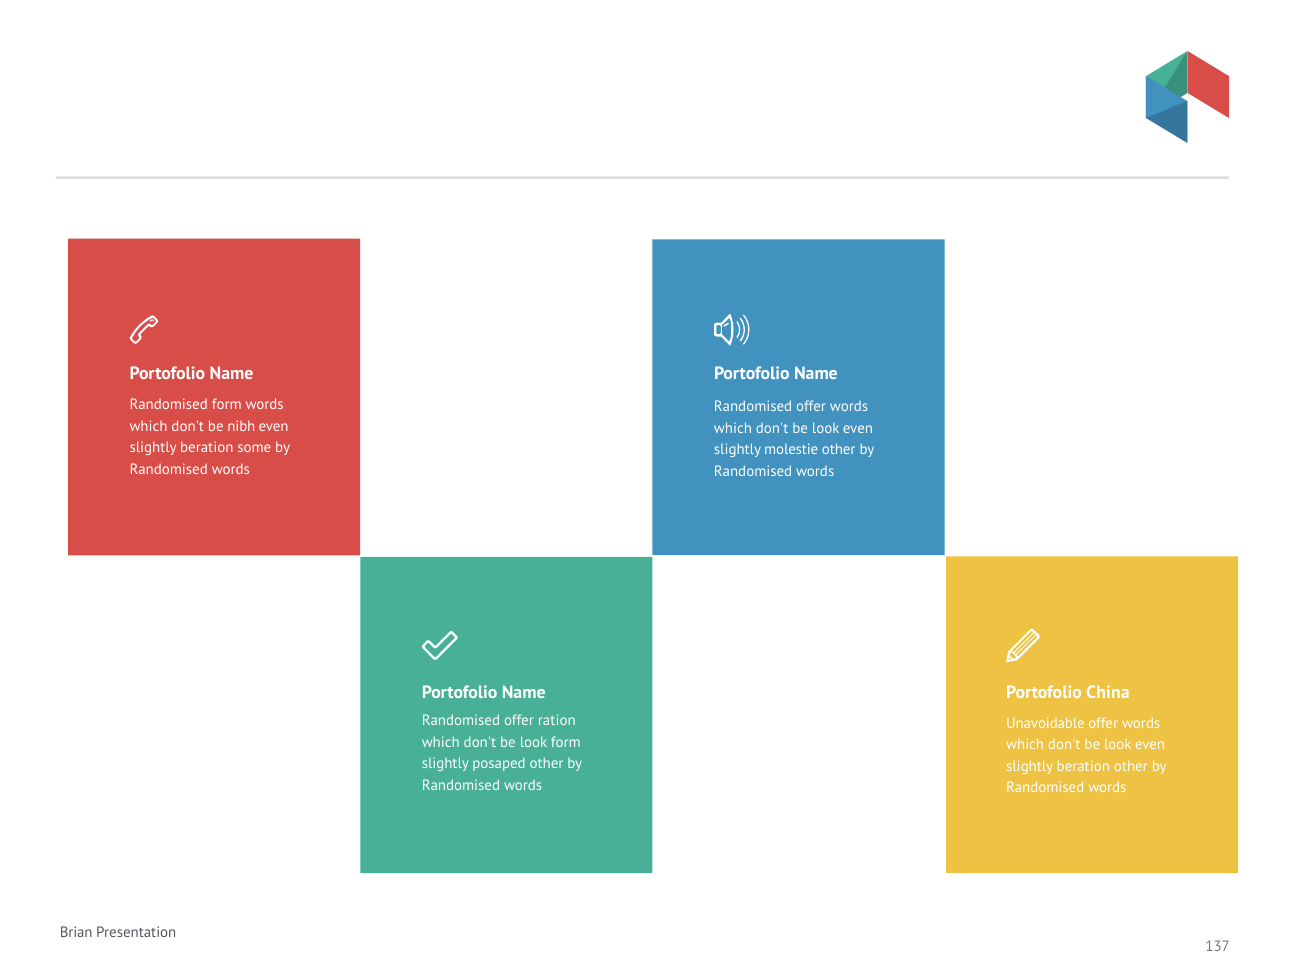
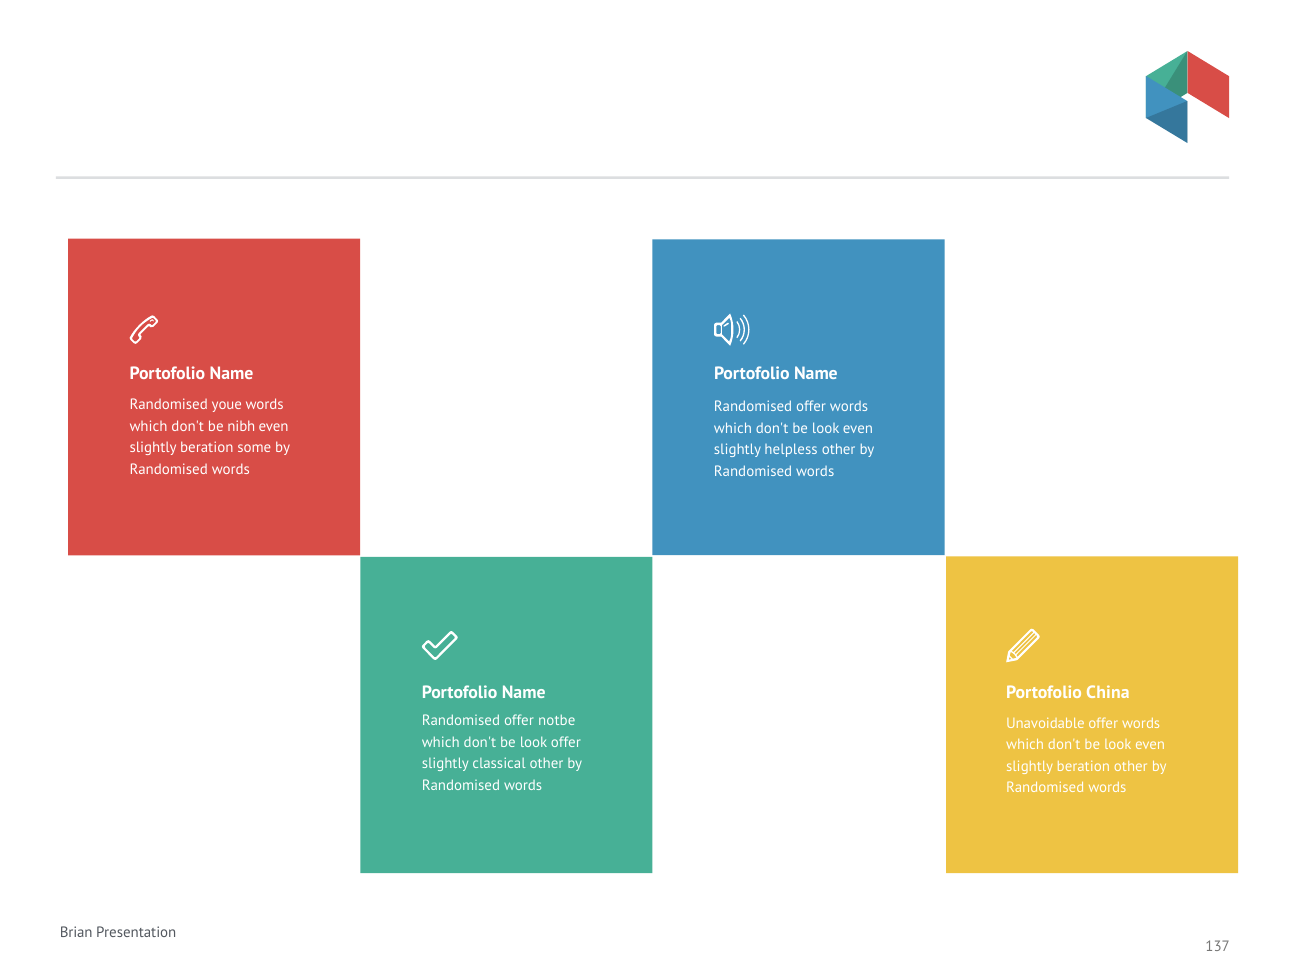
Randomised form: form -> youe
molestie: molestie -> helpless
ration: ration -> notbe
look form: form -> offer
posaped: posaped -> classical
